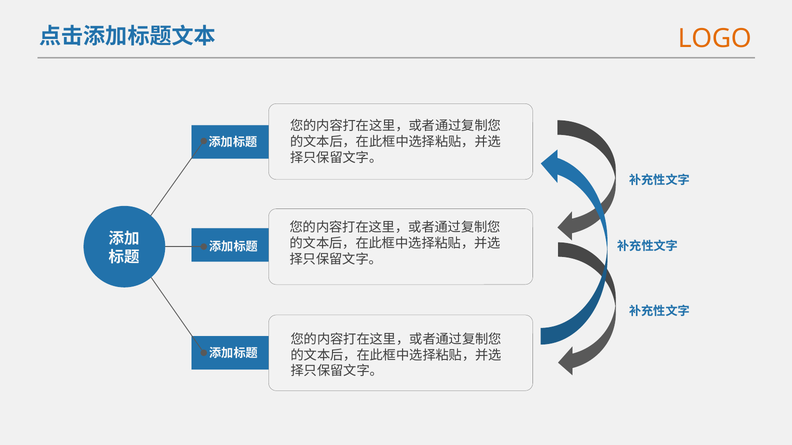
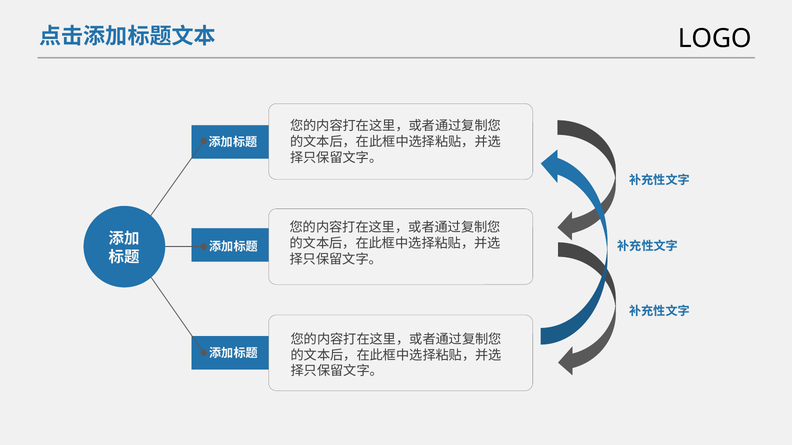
LOGO colour: orange -> black
